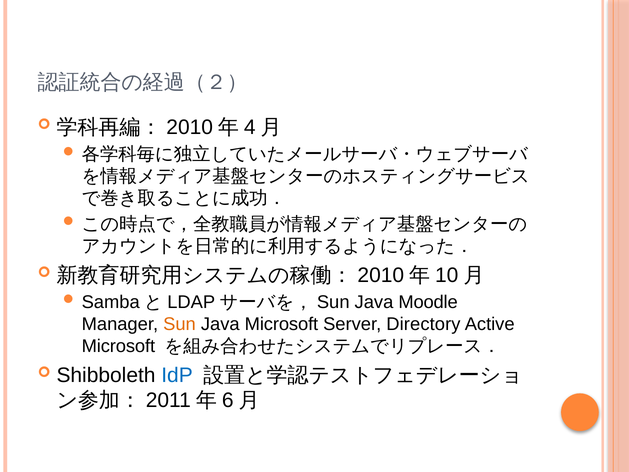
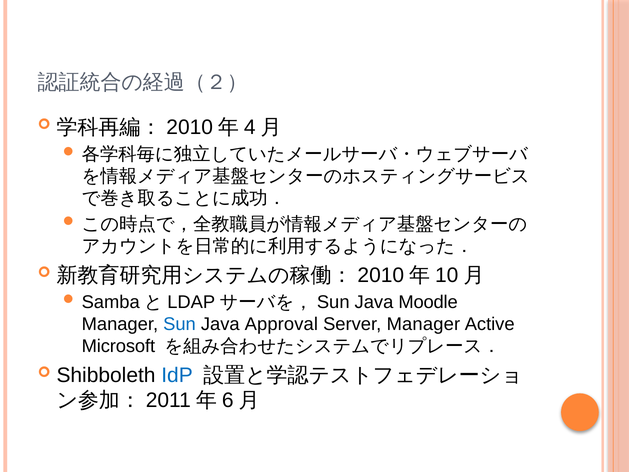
Sun colour: orange -> blue
Java Microsoft: Microsoft -> Approval
Server Directory: Directory -> Manager
